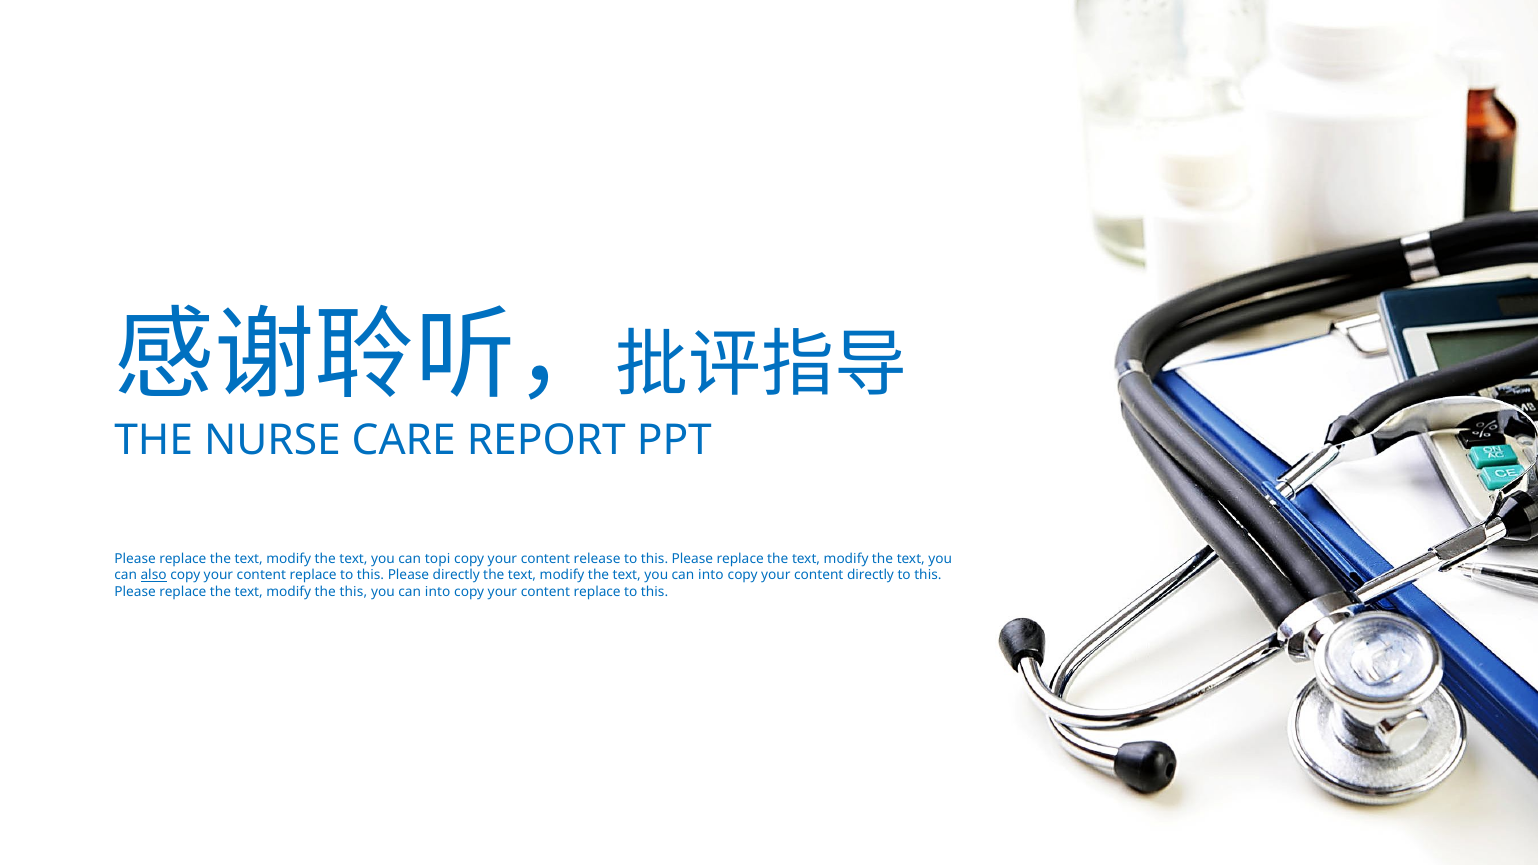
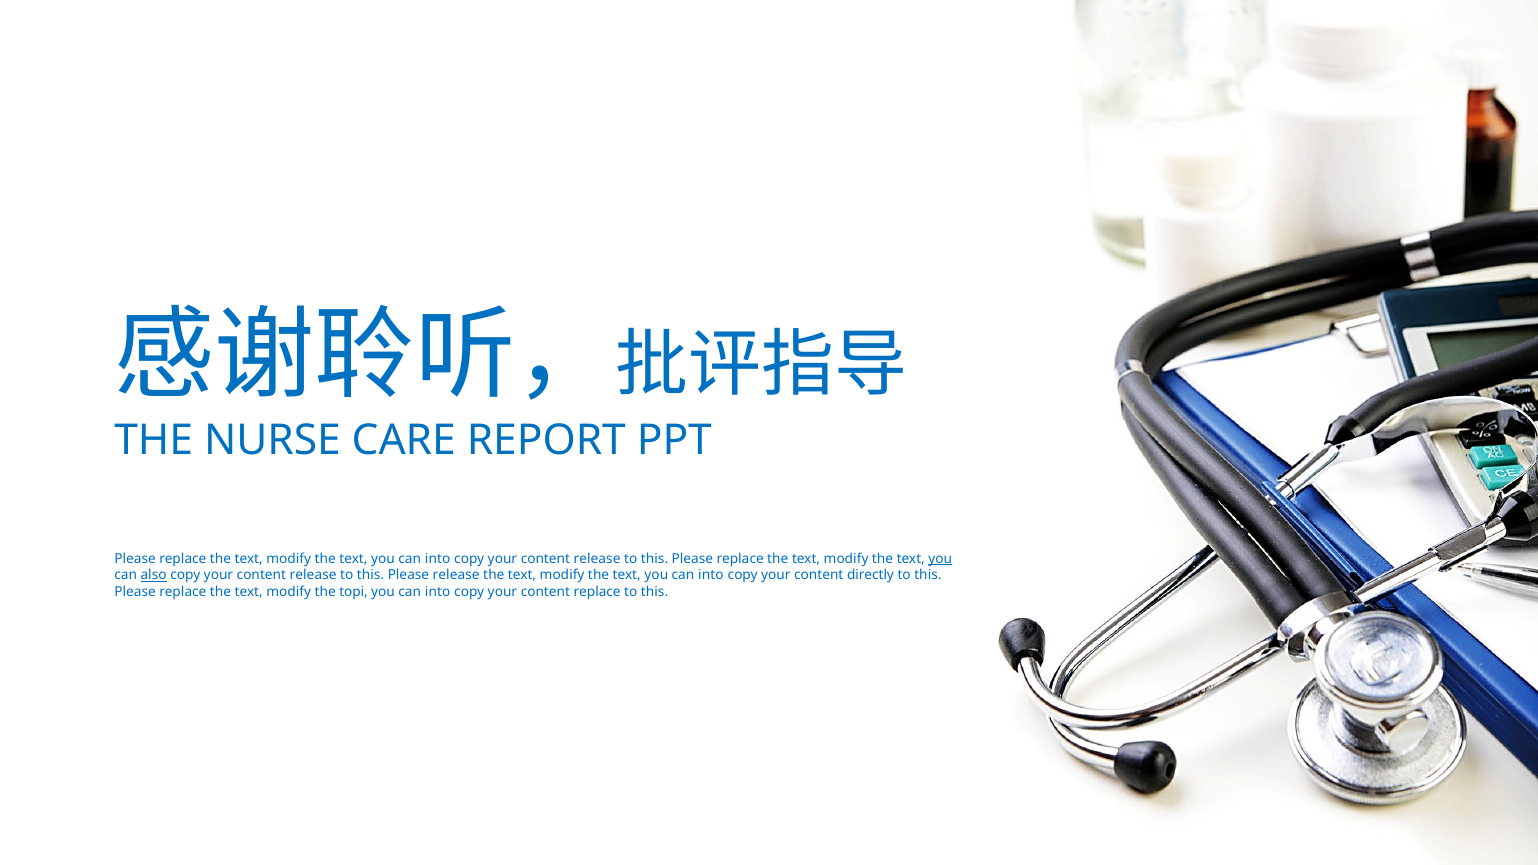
topi at (438, 559): topi -> into
you at (940, 559) underline: none -> present
replace at (313, 575): replace -> release
Please directly: directly -> release
the this: this -> topi
